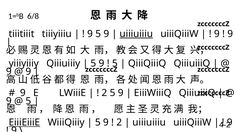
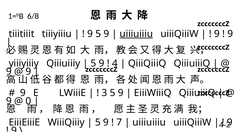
5 at (115, 63): 5 -> 4
2 at (104, 93): 2 -> 3
5 at (28, 101): 5 -> 0
EiiiEiiiE underline: present -> none
2 at (119, 123): 2 -> 7
